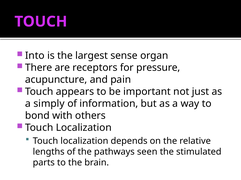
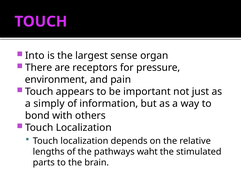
acupuncture: acupuncture -> environment
seen: seen -> waht
